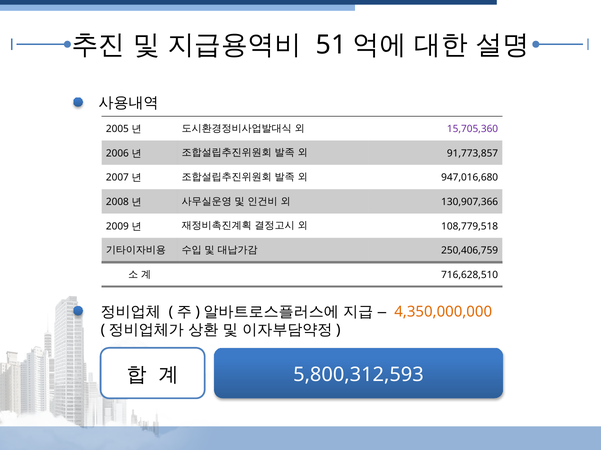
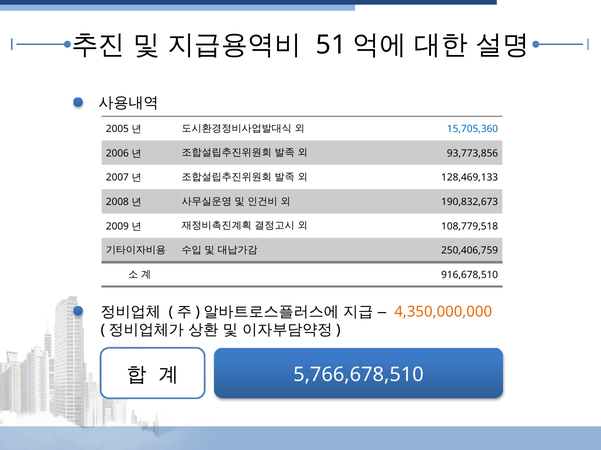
15,705,360 colour: purple -> blue
91,773,857: 91,773,857 -> 93,773,856
947,016,680: 947,016,680 -> 128,469,133
130,907,366: 130,907,366 -> 190,832,673
716,628,510: 716,628,510 -> 916,678,510
5,800,312,593: 5,800,312,593 -> 5,766,678,510
